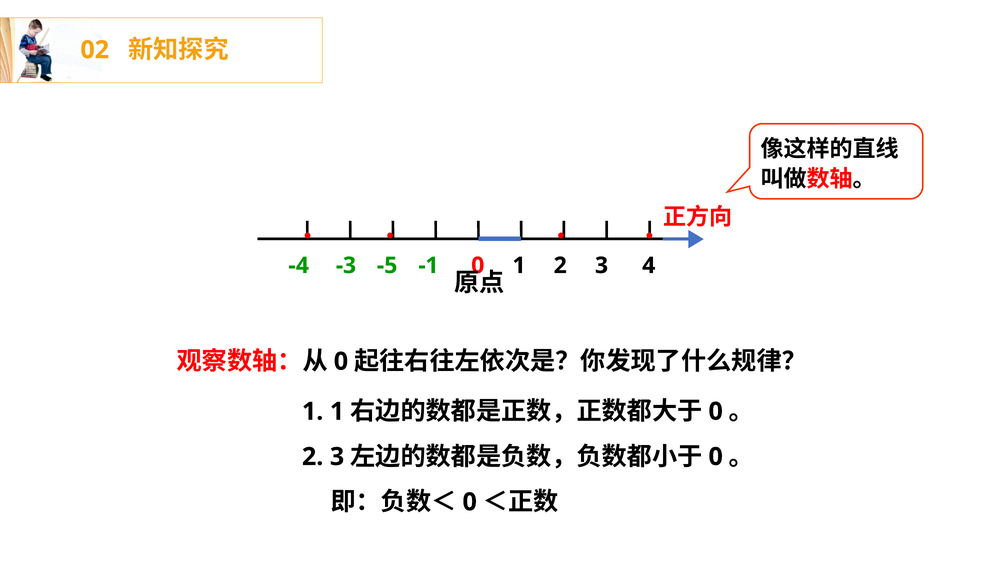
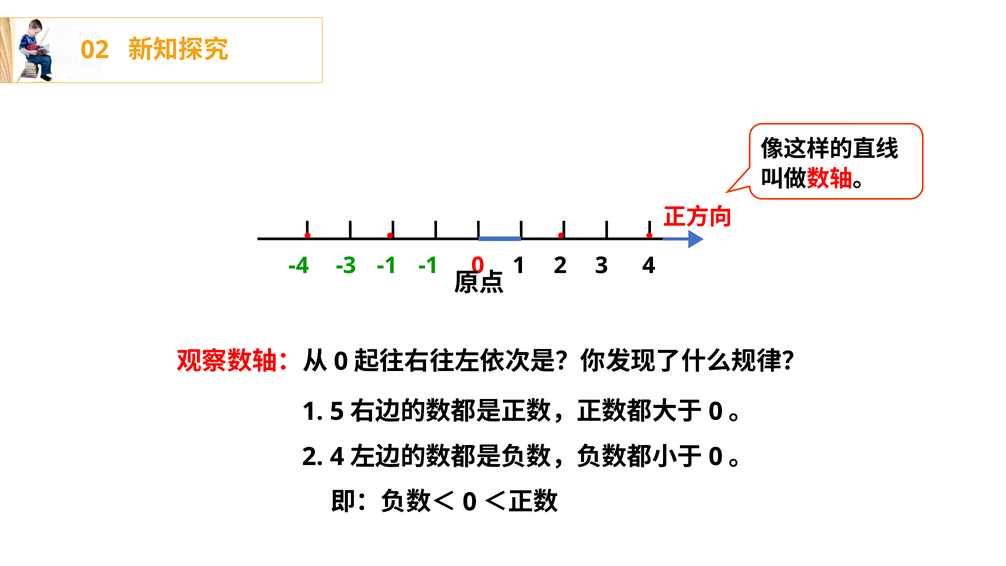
-5 at (387, 265): -5 -> -1
1 1: 1 -> 5
3 at (337, 457): 3 -> 4
